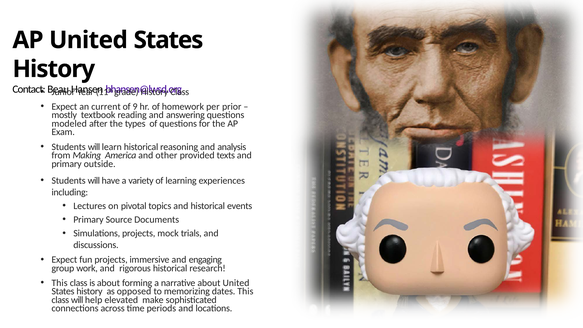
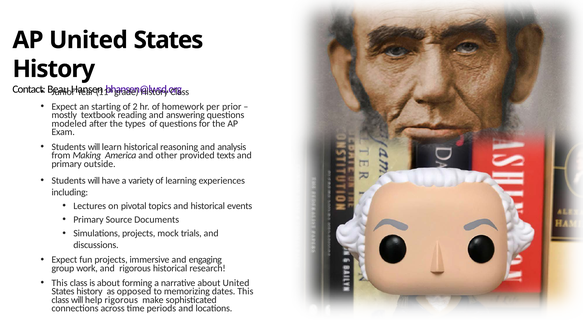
current: current -> starting
9: 9 -> 2
help elevated: elevated -> rigorous
